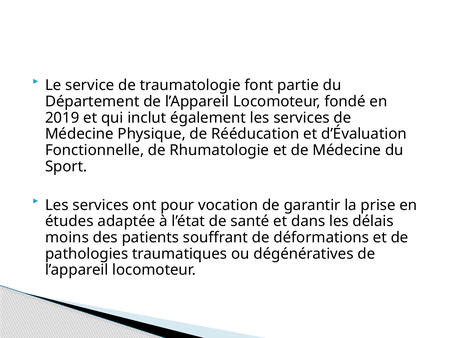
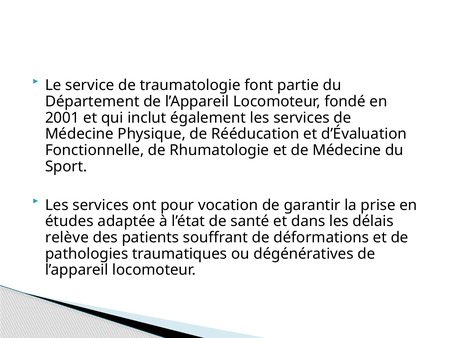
2019: 2019 -> 2001
moins: moins -> relève
